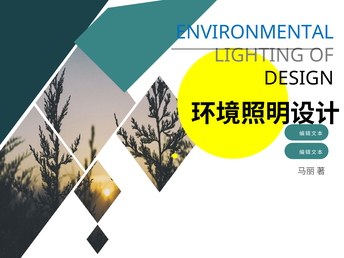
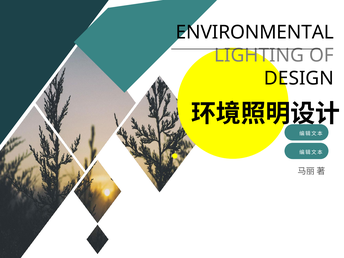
ENVIRONMENTAL colour: blue -> black
